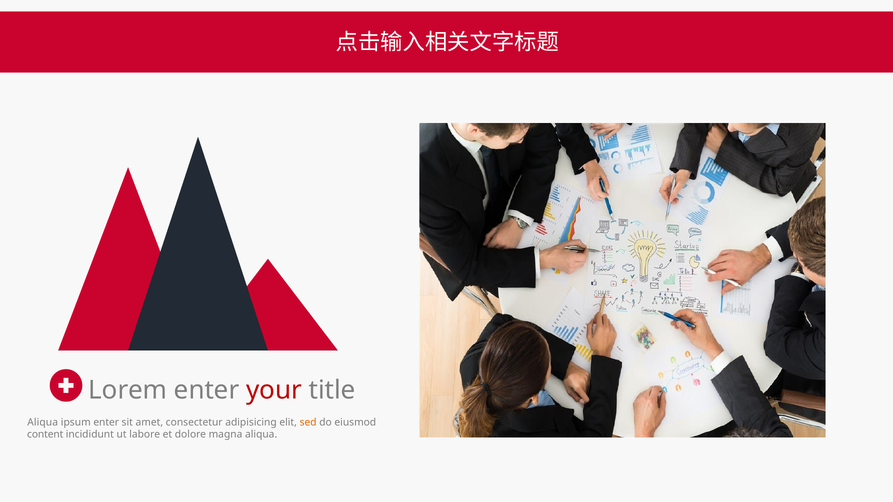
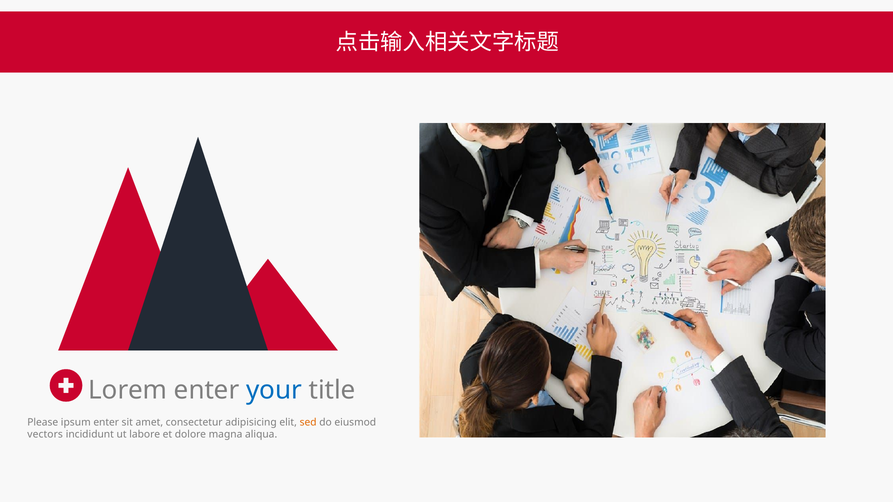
your colour: red -> blue
Aliqua at (43, 423): Aliqua -> Please
content: content -> vectors
